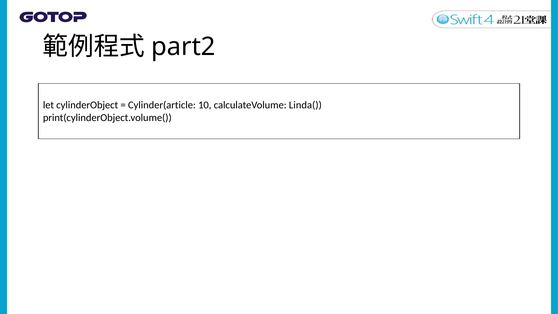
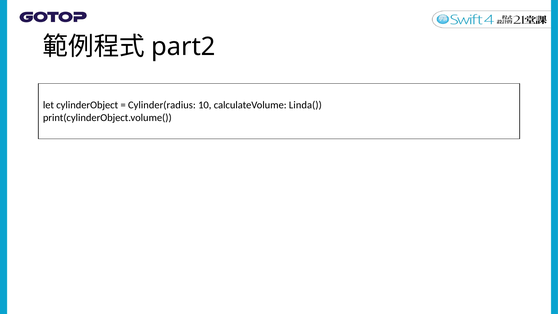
Cylinder(article: Cylinder(article -> Cylinder(radius
